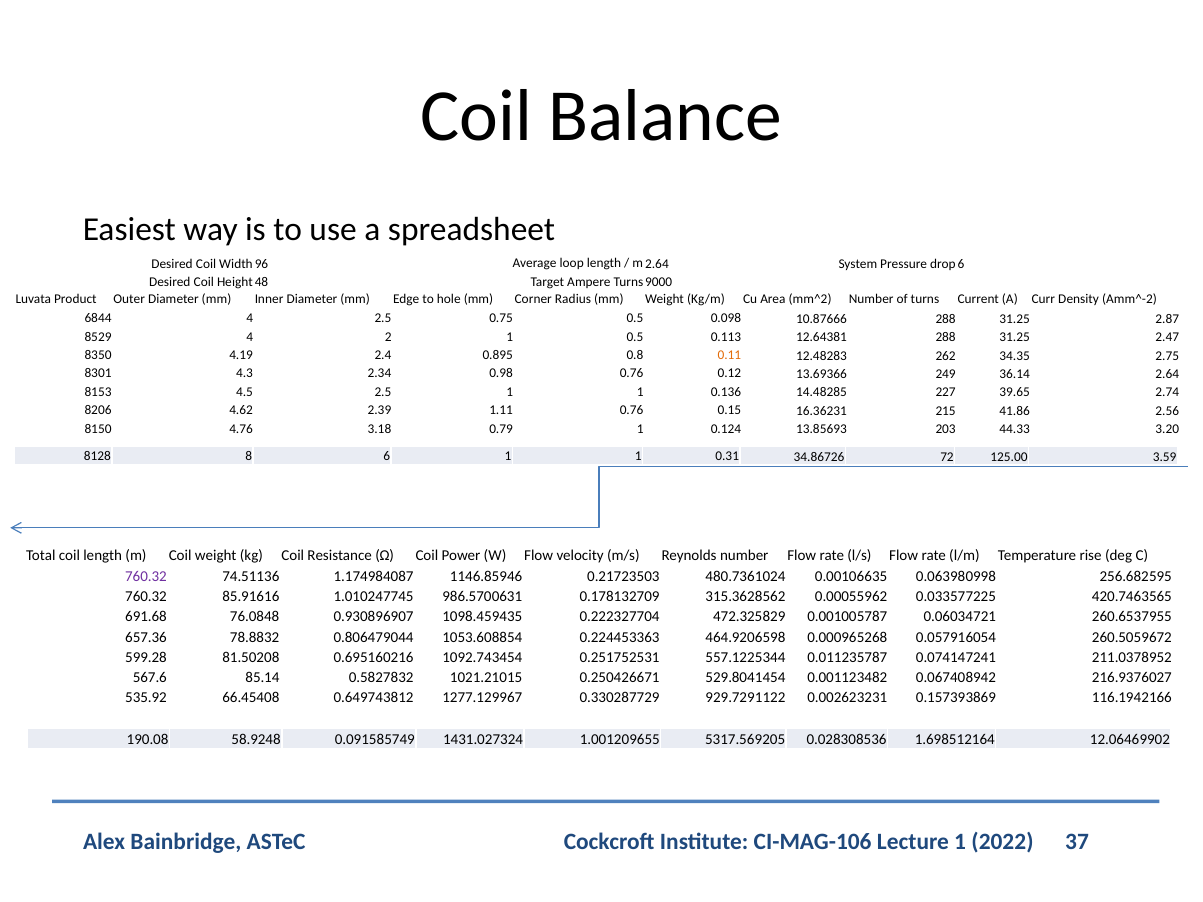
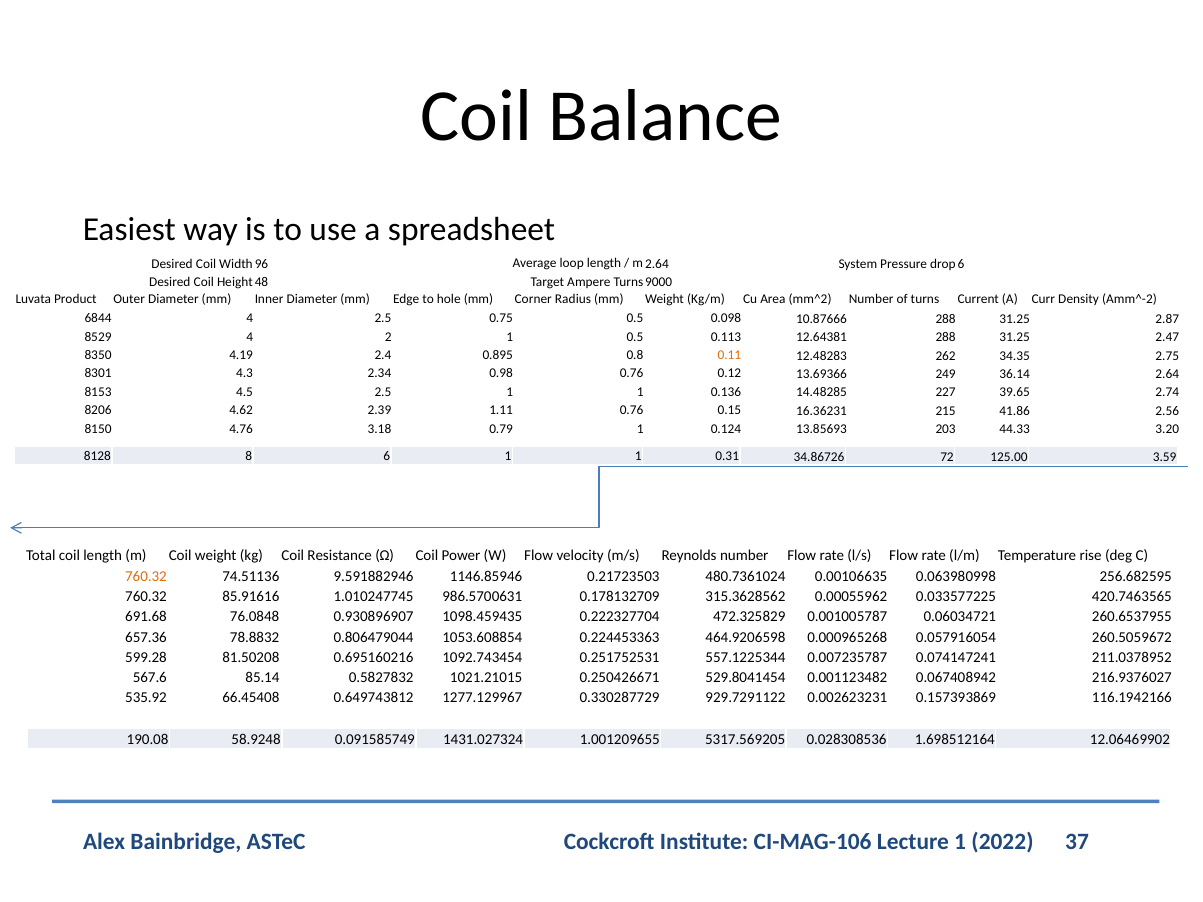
760.32 at (146, 577) colour: purple -> orange
1.174984087: 1.174984087 -> 9.591882946
0.011235787: 0.011235787 -> 0.007235787
